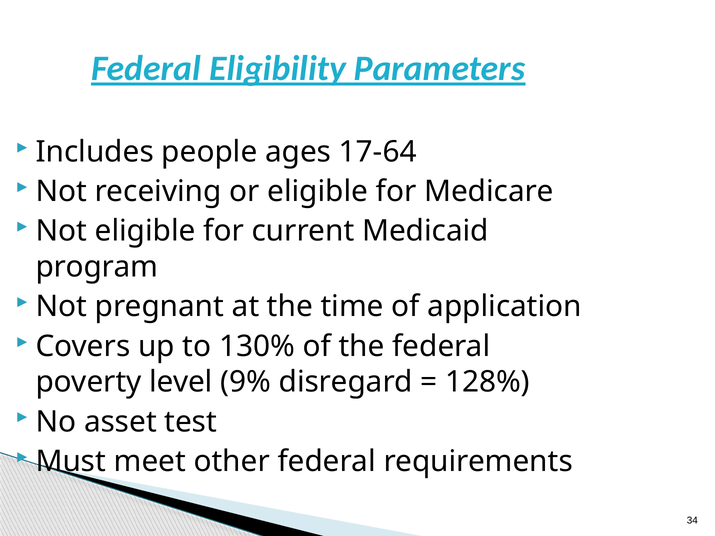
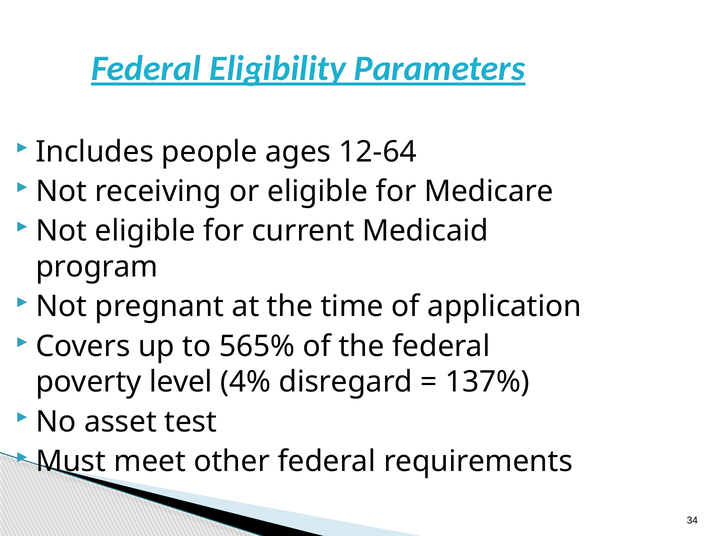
17-64: 17-64 -> 12-64
130%: 130% -> 565%
9%: 9% -> 4%
128%: 128% -> 137%
